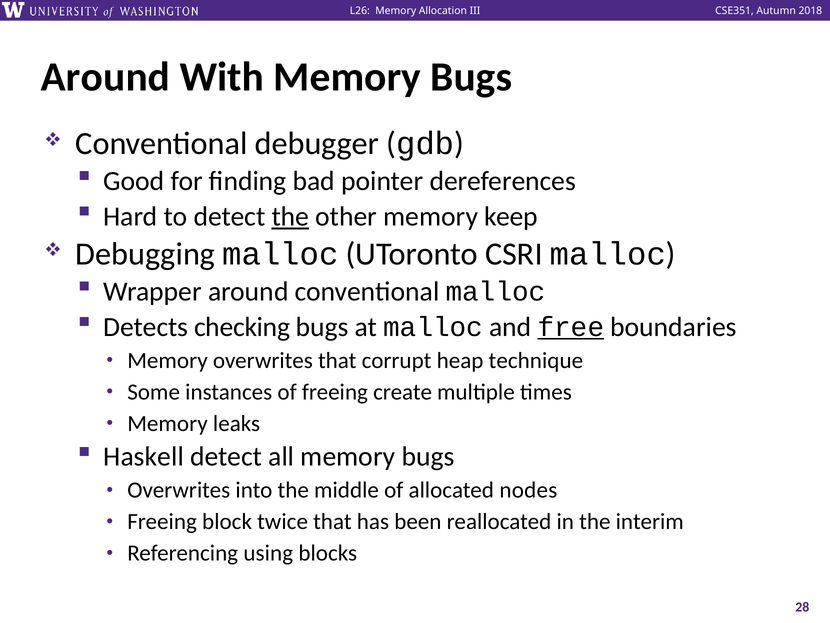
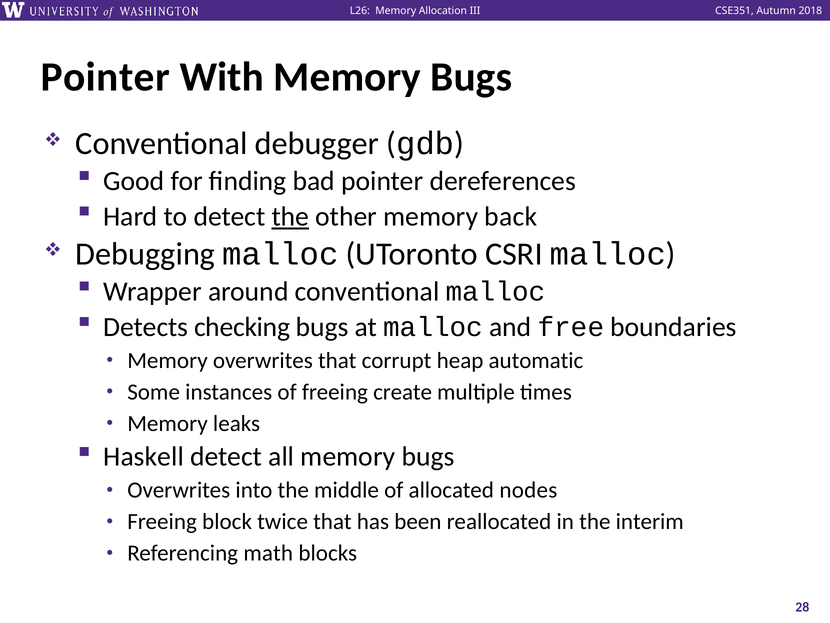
Around at (105, 77): Around -> Pointer
keep: keep -> back
free underline: present -> none
technique: technique -> automatic
using: using -> math
